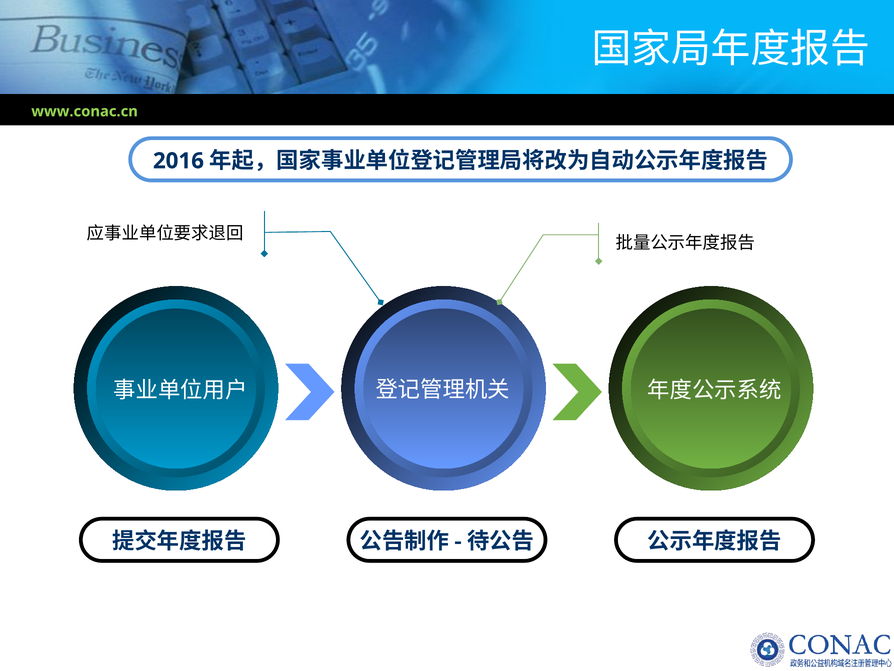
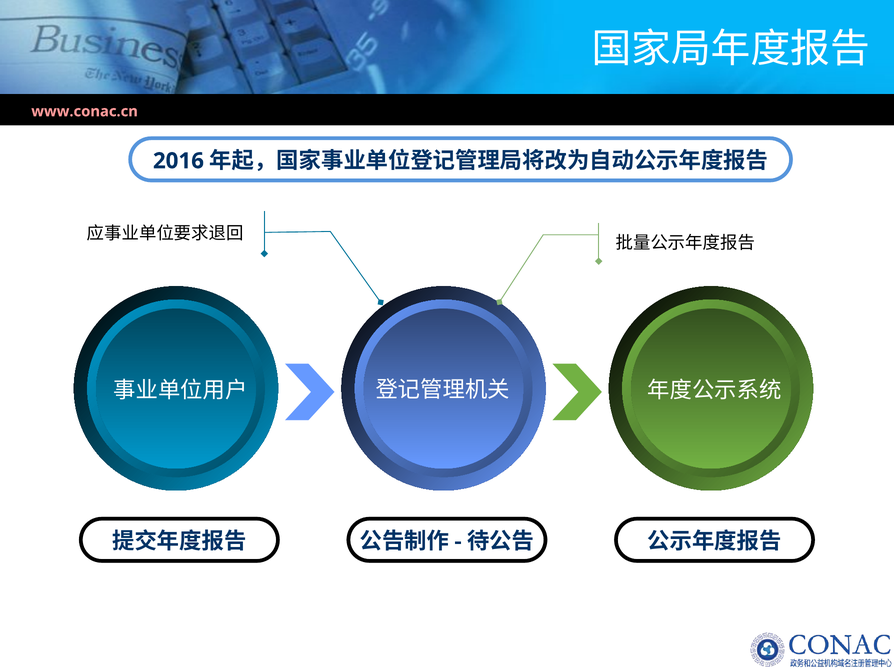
www.conac.cn colour: light green -> pink
